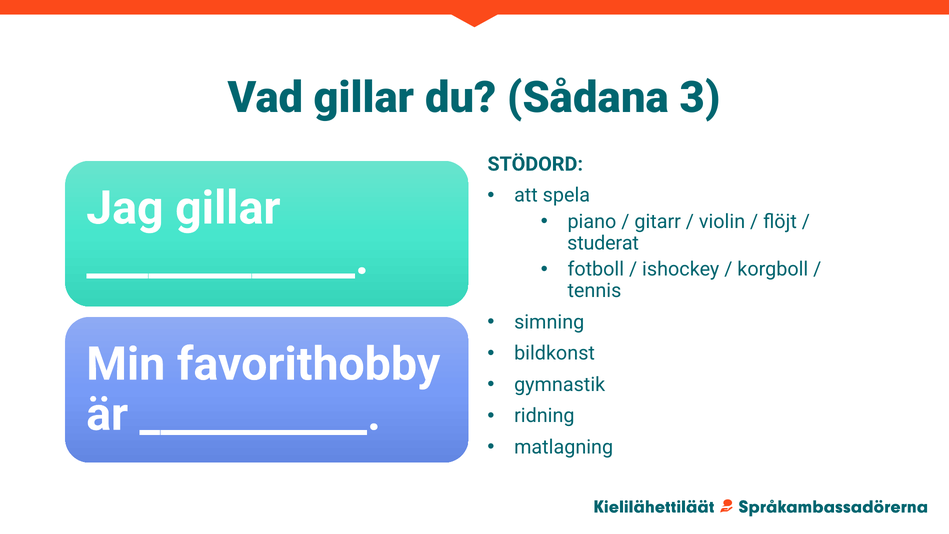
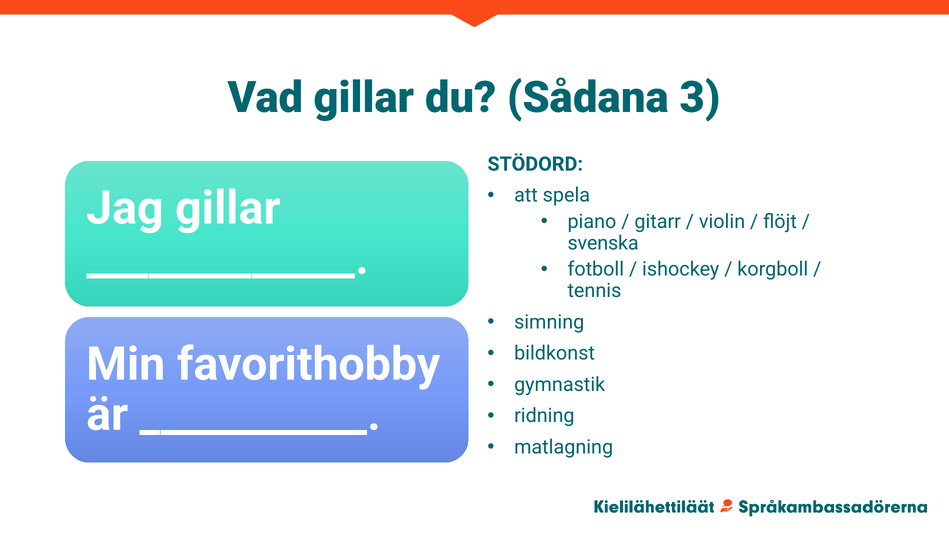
studerat: studerat -> svenska
